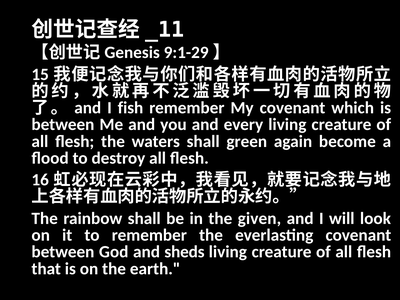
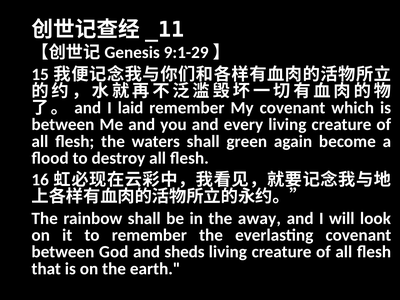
fish: fish -> laid
given: given -> away
